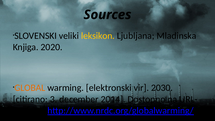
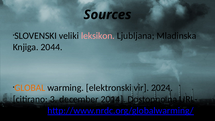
leksikon colour: yellow -> pink
2020: 2020 -> 2044
2030: 2030 -> 2024
